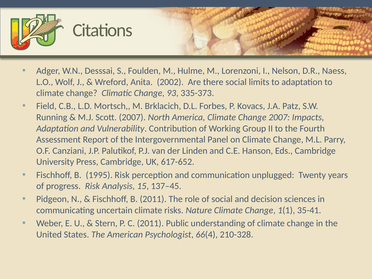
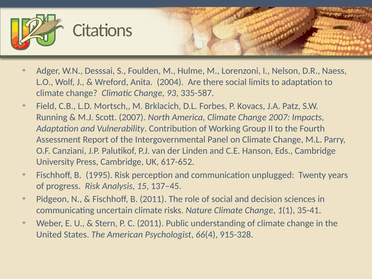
2002: 2002 -> 2004
335-373: 335-373 -> 335-587
210-328: 210-328 -> 915-328
